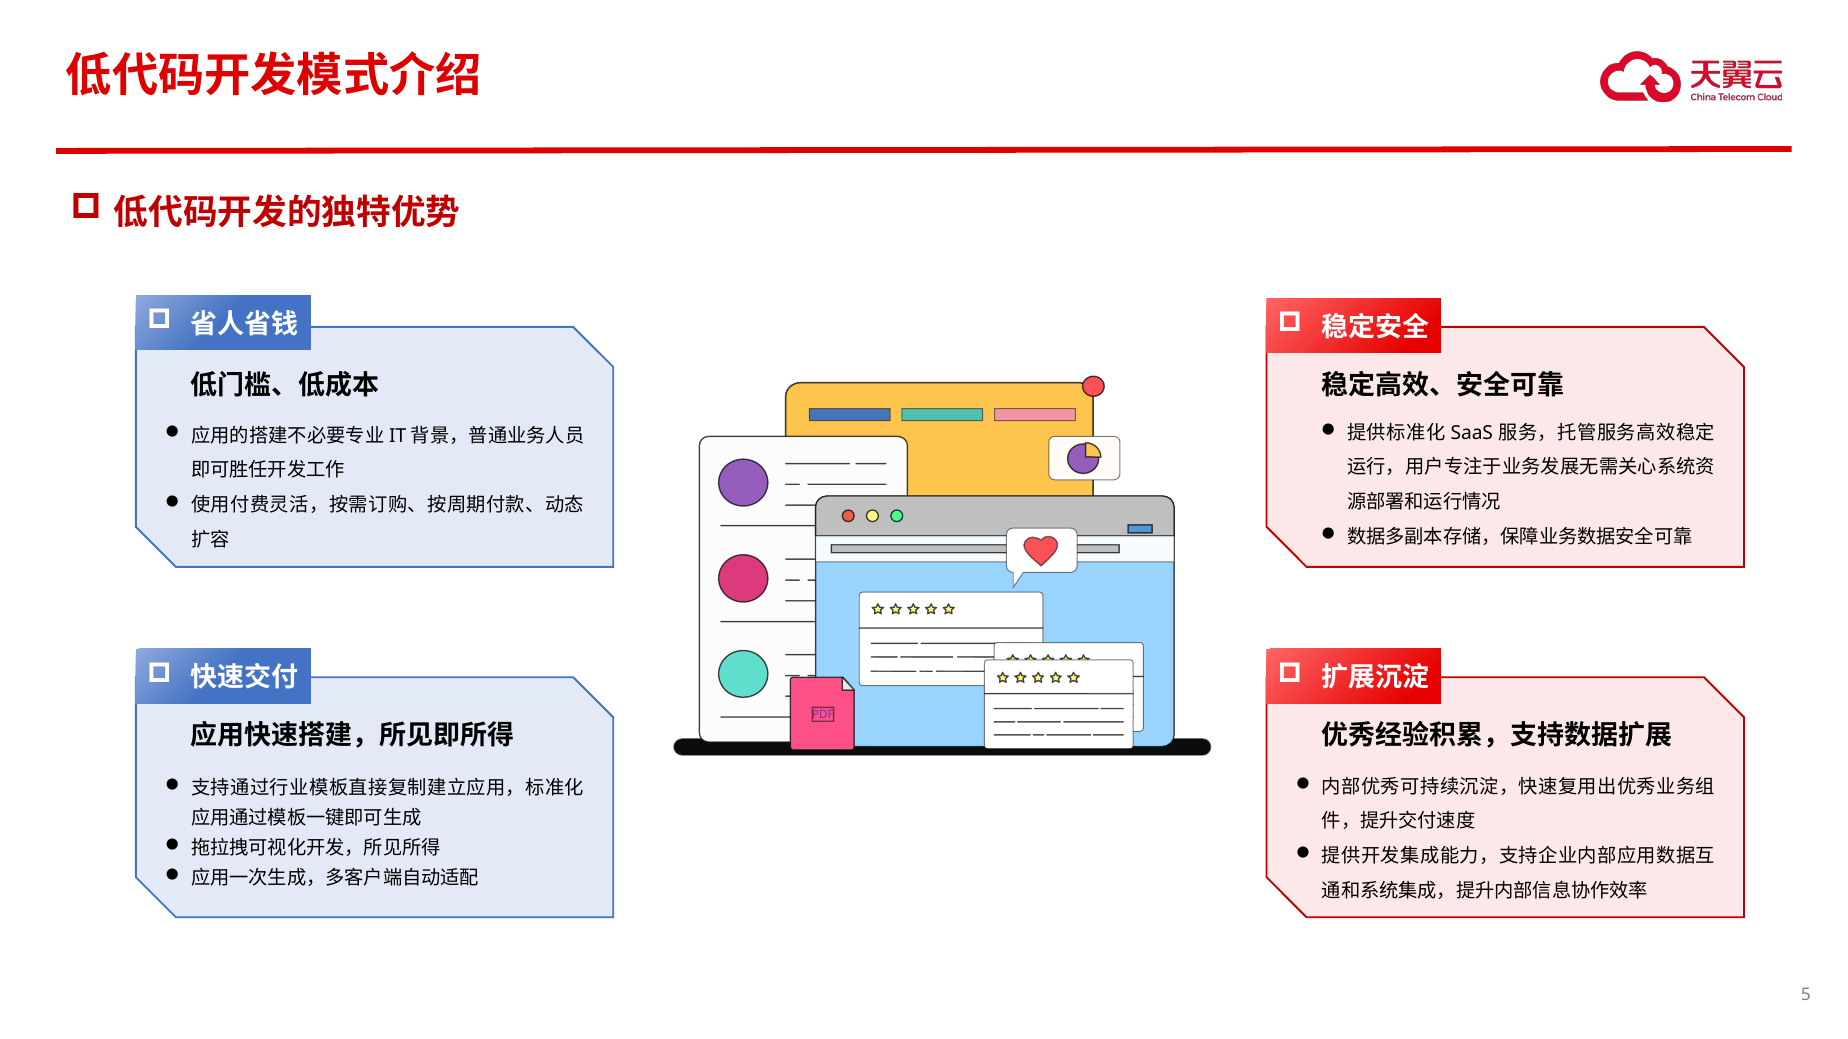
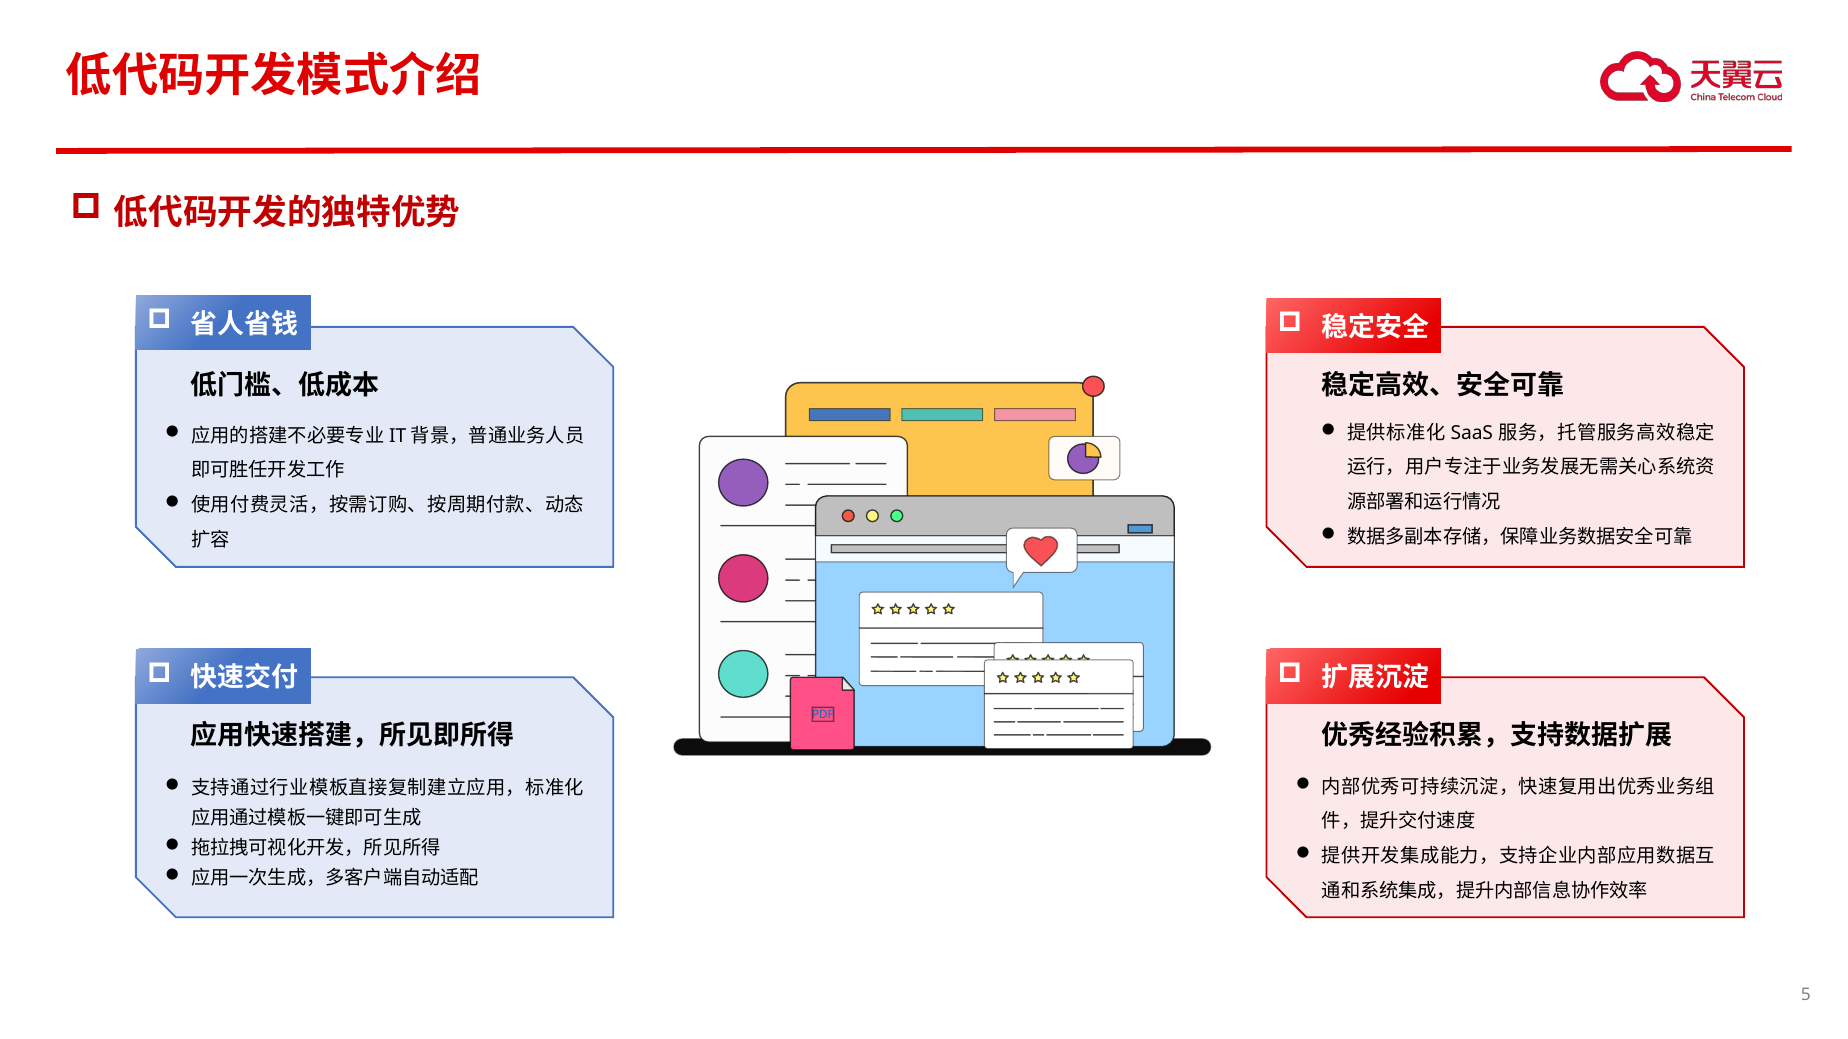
PDF colour: purple -> blue
